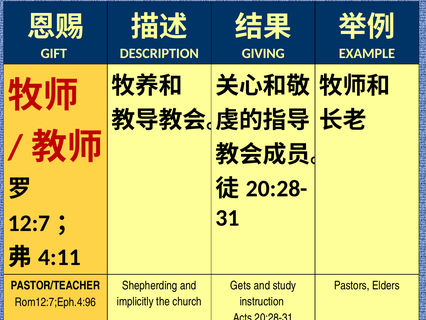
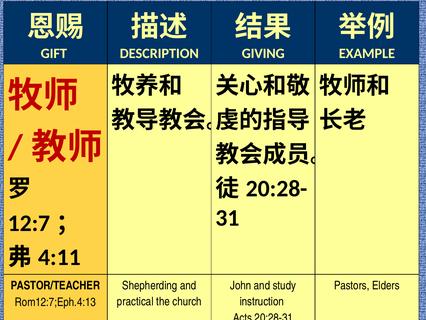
Gets: Gets -> John
implicitly: implicitly -> practical
Rom12:7;Eph.4:96: Rom12:7;Eph.4:96 -> Rom12:7;Eph.4:13
